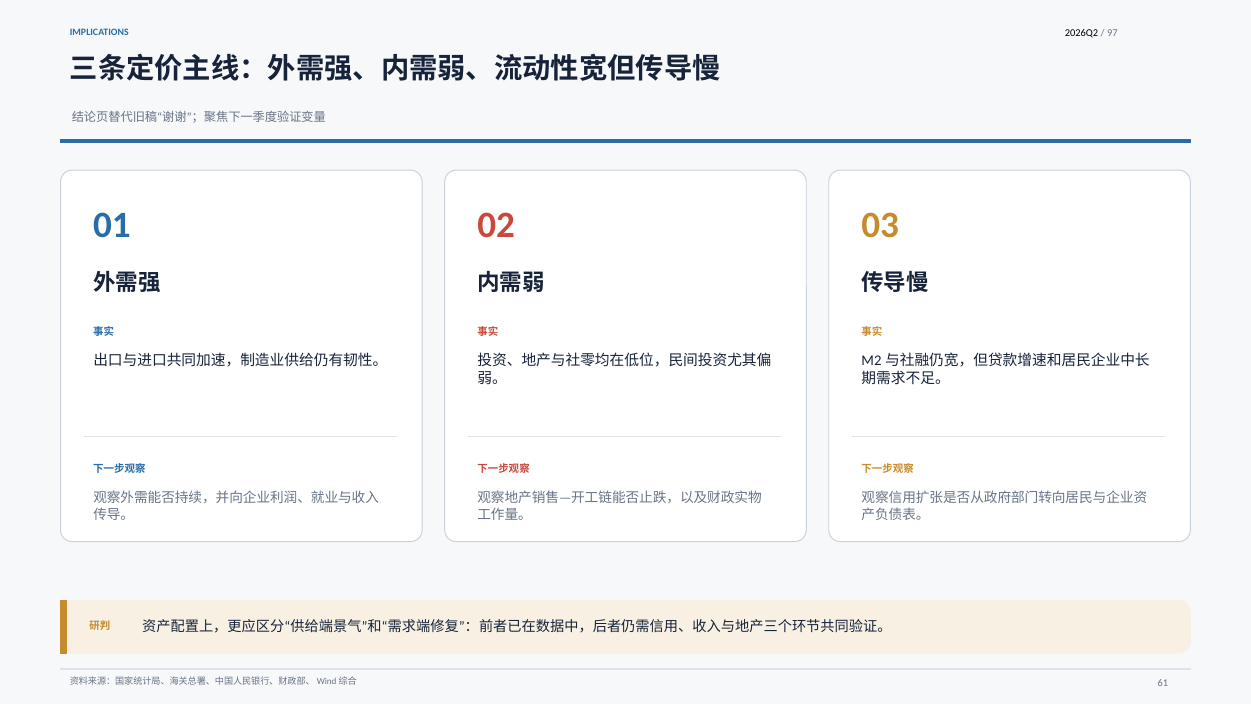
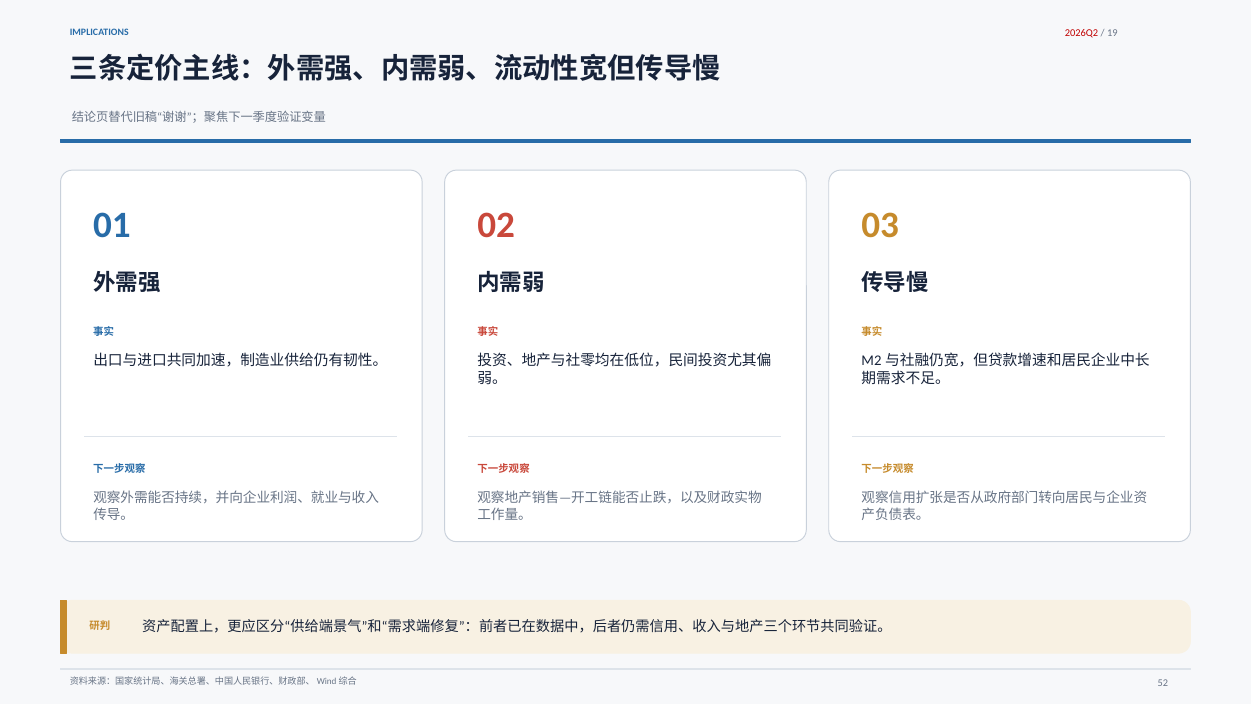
2026Q2 colour: black -> red
97: 97 -> 19
61: 61 -> 52
